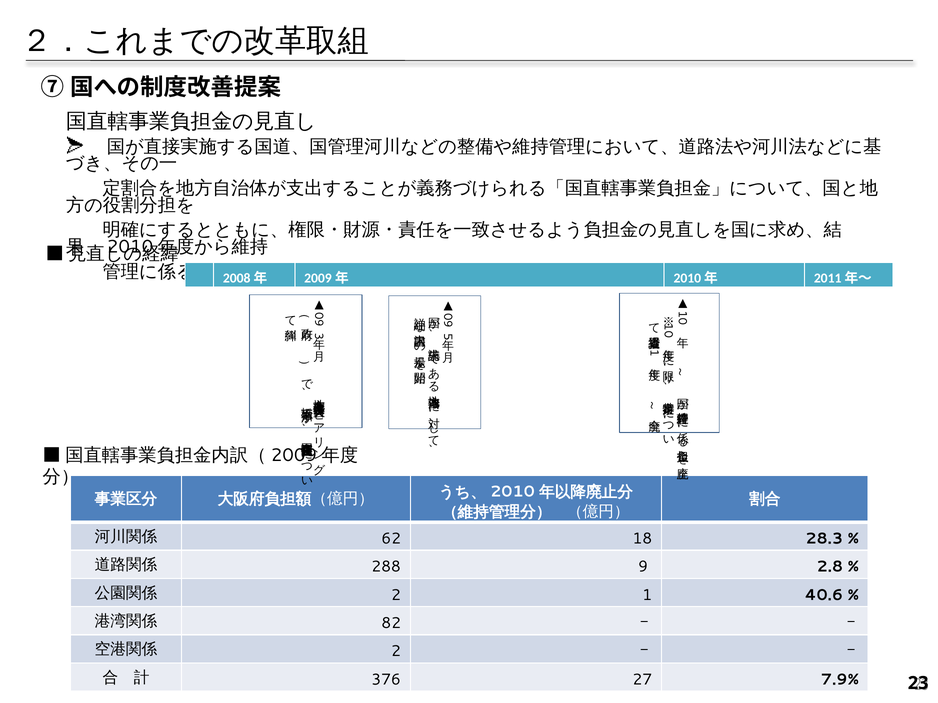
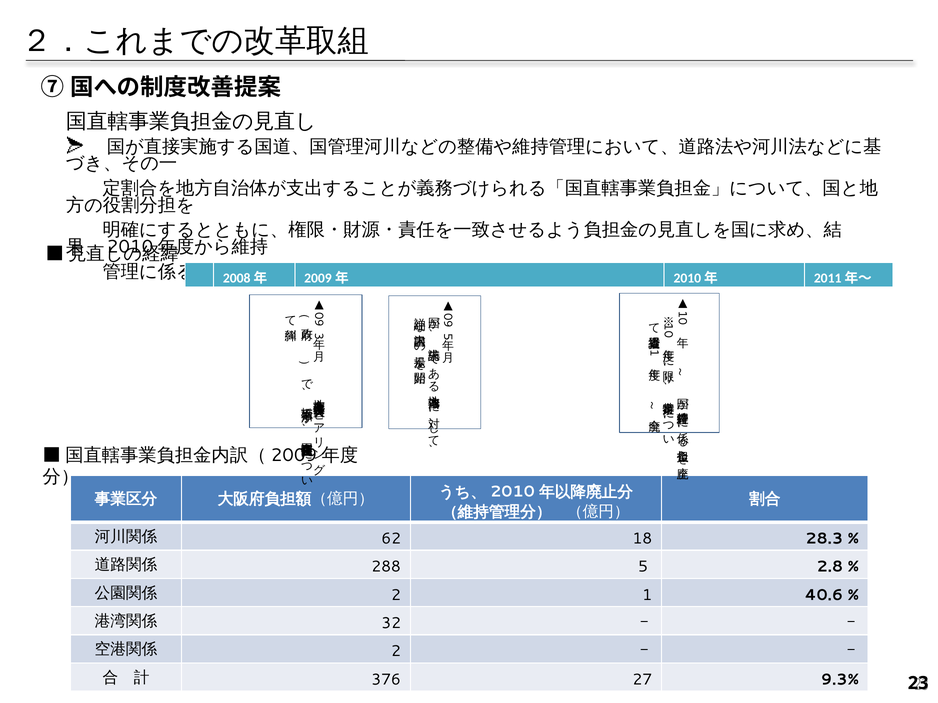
288 9: 9 -> 5
82: 82 -> 32
7.9%: 7.9% -> 9.3%
